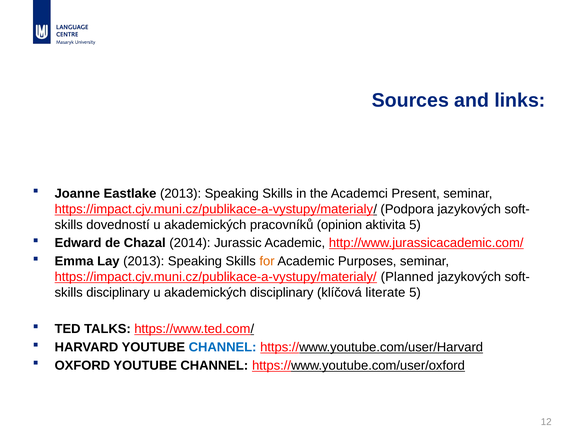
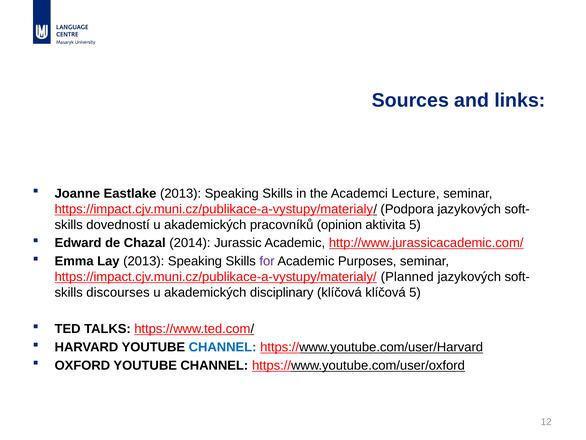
Present: Present -> Lecture
for colour: orange -> purple
skills disciplinary: disciplinary -> discourses
klíčová literate: literate -> klíčová
